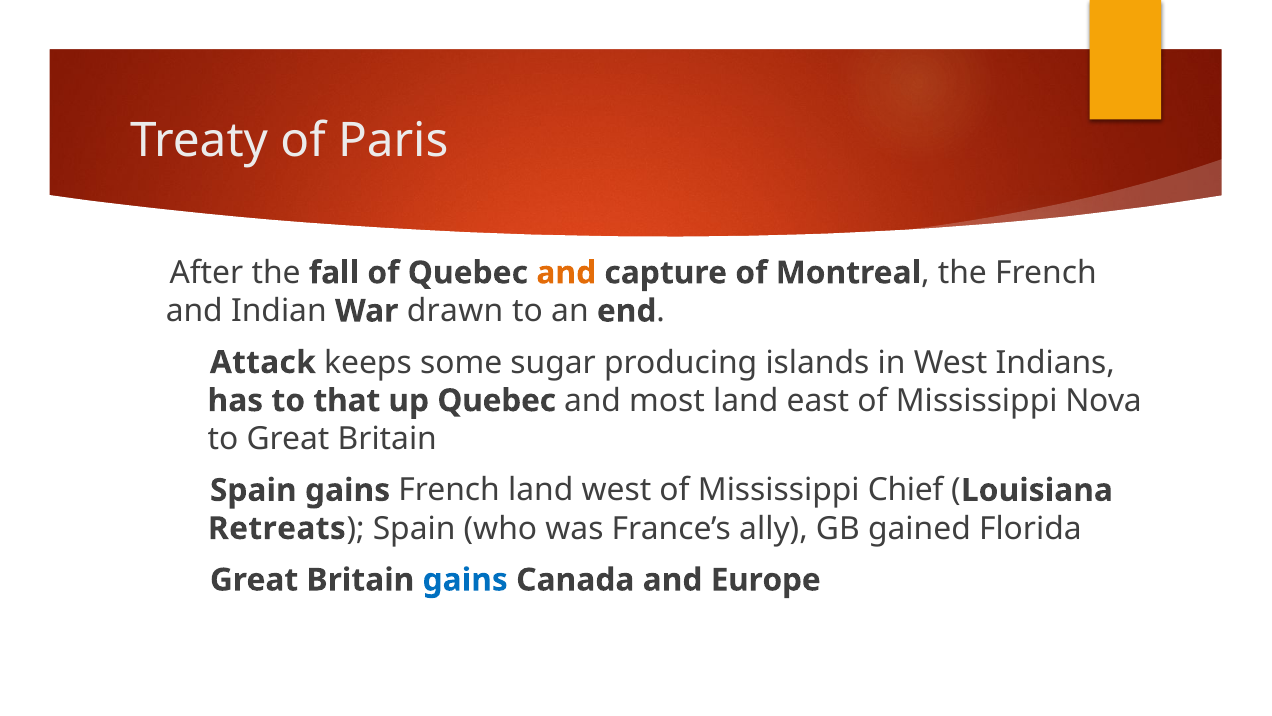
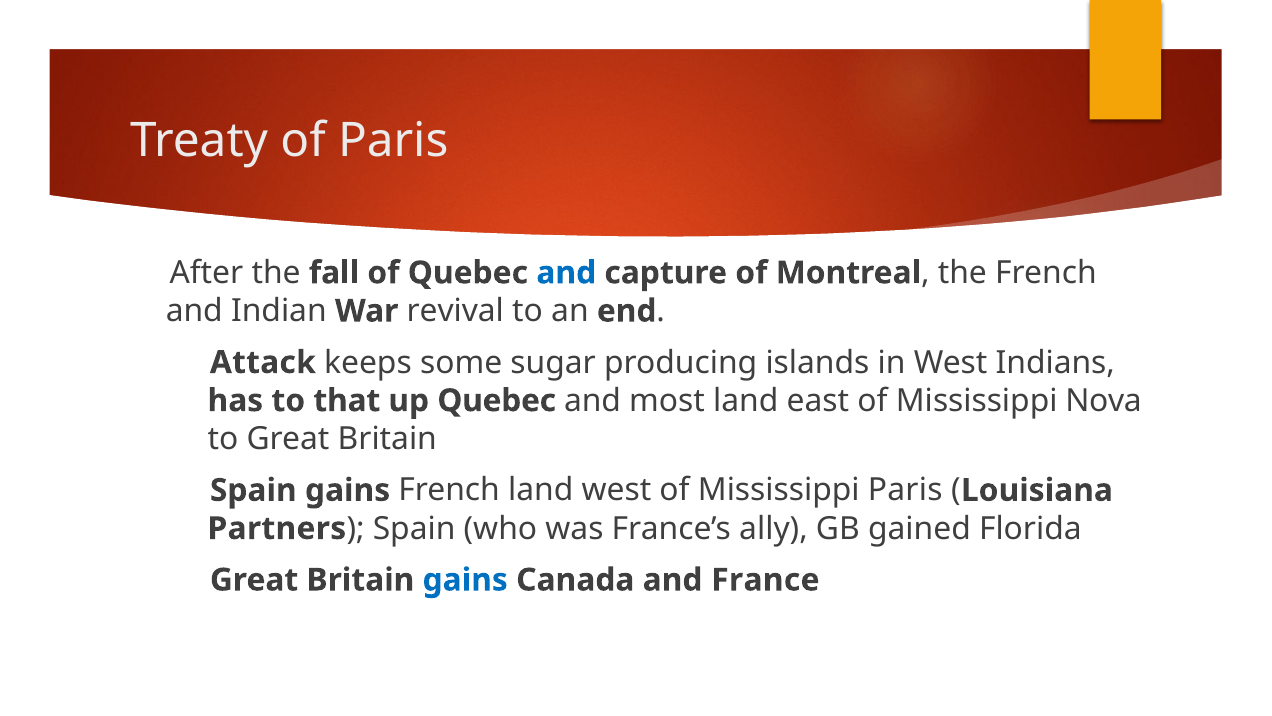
and at (566, 273) colour: orange -> blue
drawn: drawn -> revival
Mississippi Chief: Chief -> Paris
Retreats: Retreats -> Partners
Europe: Europe -> France
